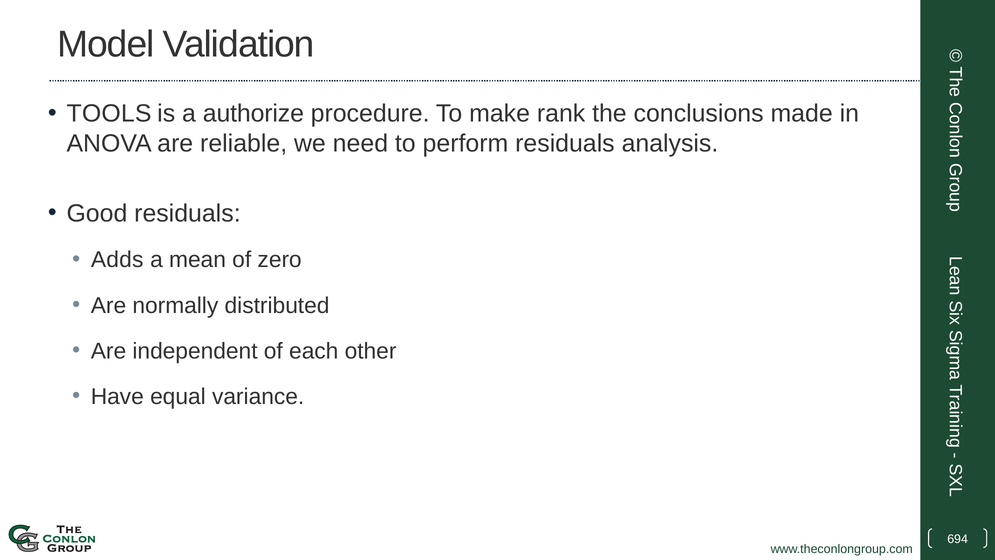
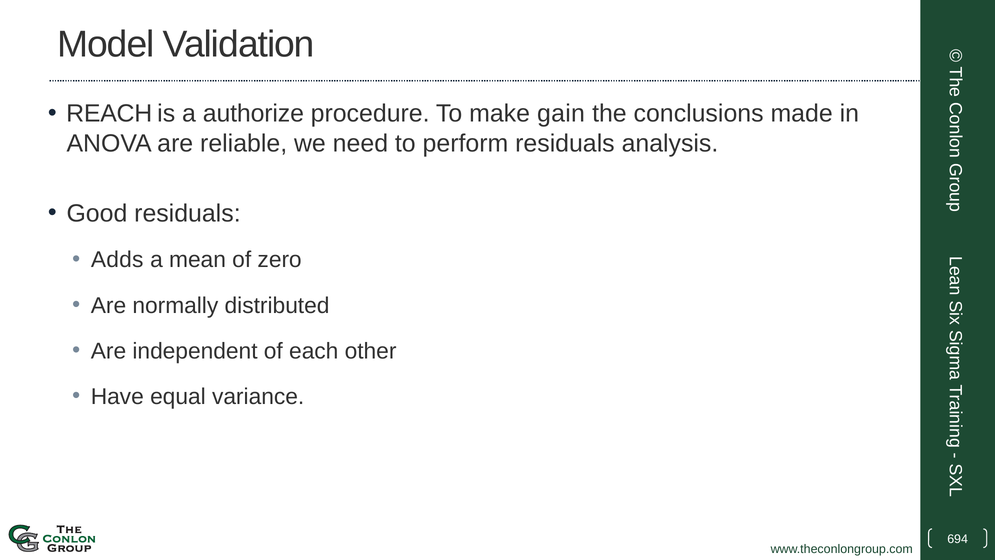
TOOLS: TOOLS -> REACH
rank: rank -> gain
